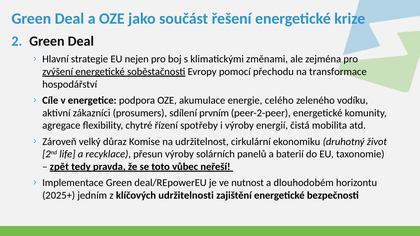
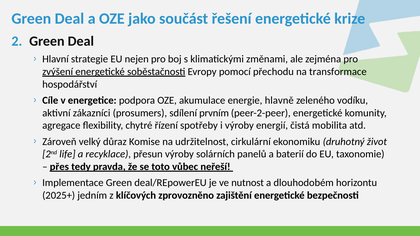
celého: celého -> hlavně
zpět: zpět -> přes
udržitelnosti: udržitelnosti -> zprovozněno
